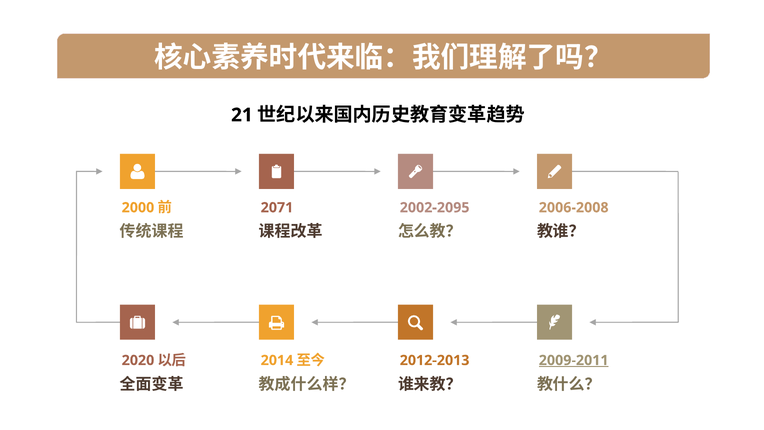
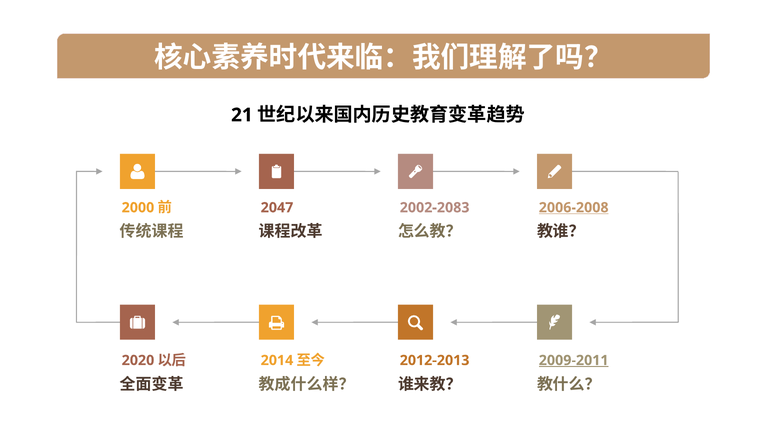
2071: 2071 -> 2047
2002-2095: 2002-2095 -> 2002-2083
2006-2008 underline: none -> present
